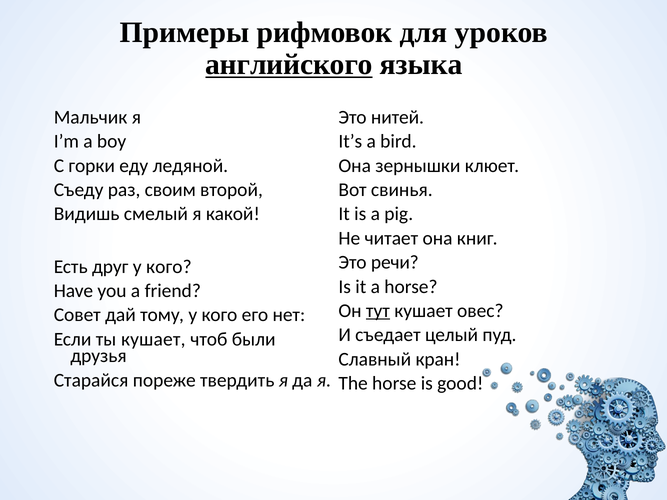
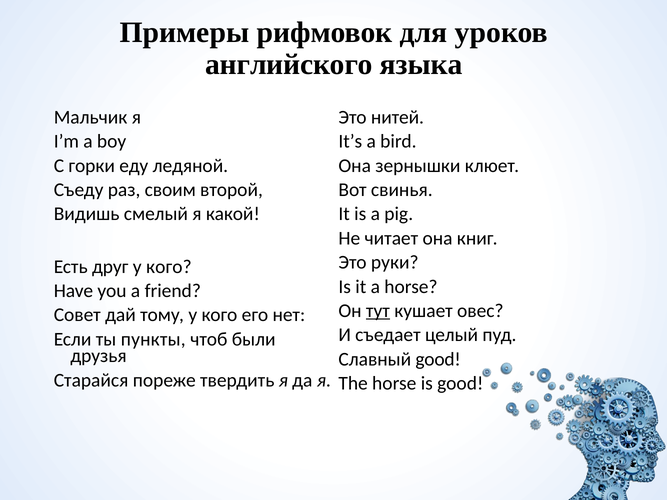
английского underline: present -> none
речи: речи -> руки
ты кушает: кушает -> пункты
Славный кран: кран -> good
